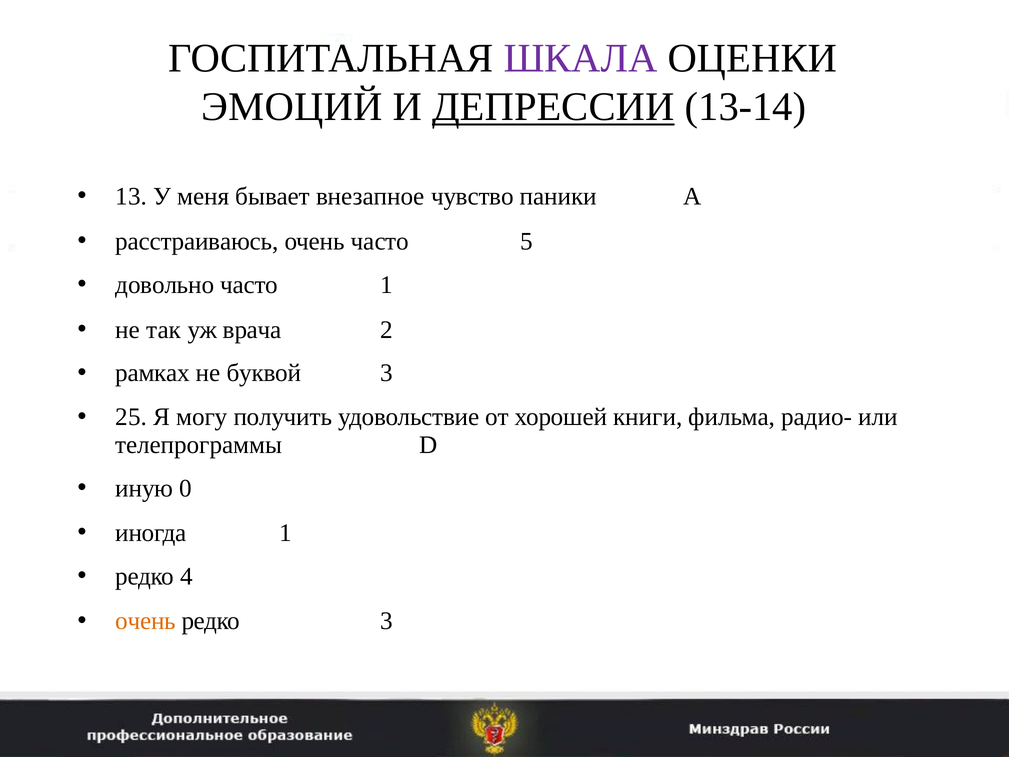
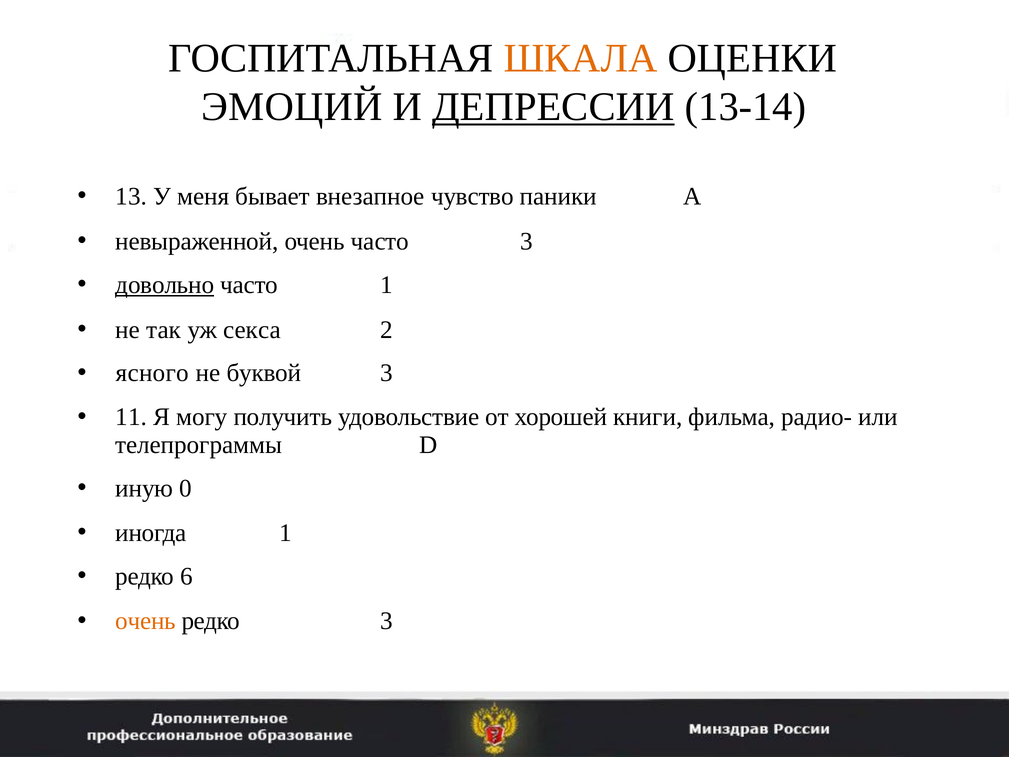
ШКАЛА colour: purple -> orange
расстраиваюсь: расстраиваюсь -> невыраженной
часто 5: 5 -> 3
довольно underline: none -> present
врача: врача -> секса
рамках: рамках -> ясного
25: 25 -> 11
4: 4 -> 6
